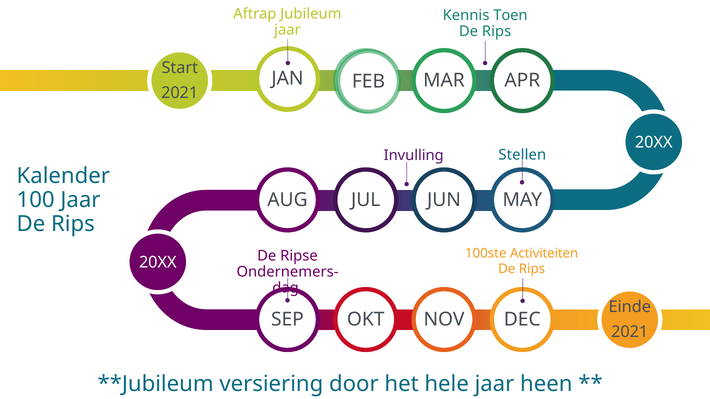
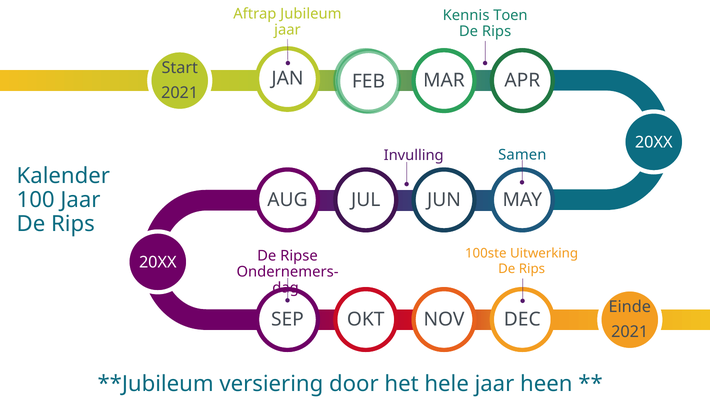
Stellen: Stellen -> Samen
Activiteiten: Activiteiten -> Uitwerking
